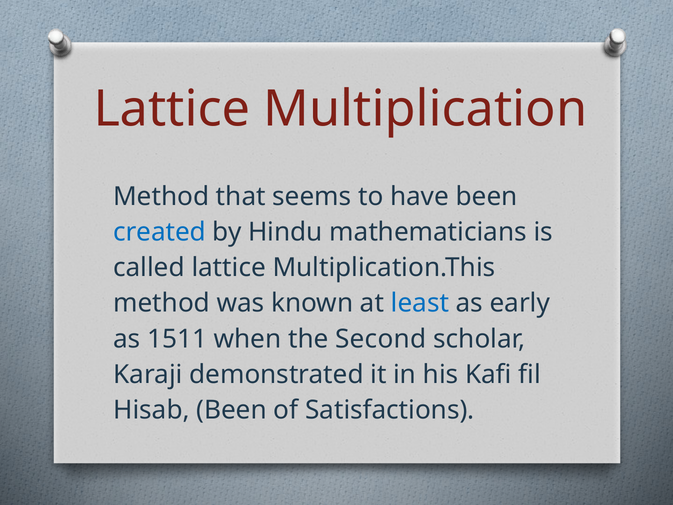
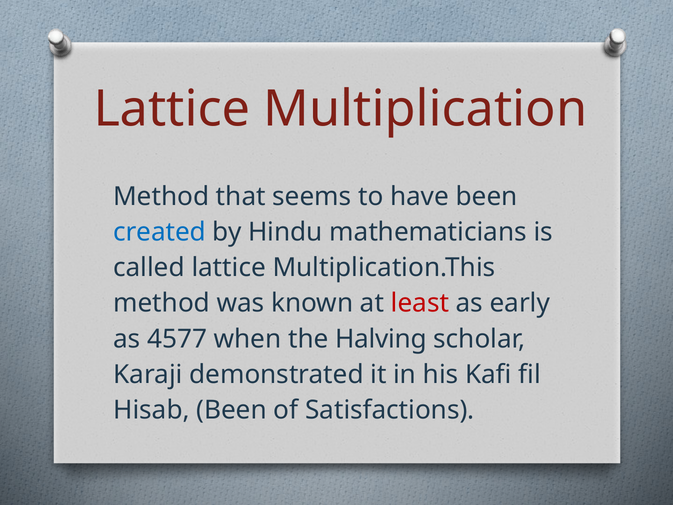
least colour: blue -> red
1511: 1511 -> 4577
Second: Second -> Halving
